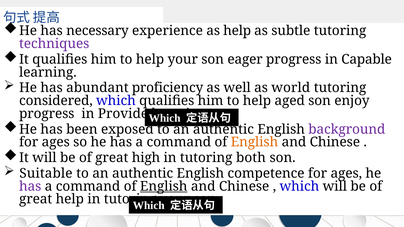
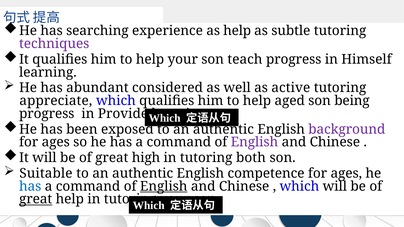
necessary: necessary -> searching
eager: eager -> teach
Capable: Capable -> Himself
proficiency: proficiency -> considered
world: world -> active
considered: considered -> appreciate
enjoy: enjoy -> being
English at (254, 142) colour: orange -> purple
has at (30, 187) colour: purple -> blue
great at (36, 199) underline: none -> present
